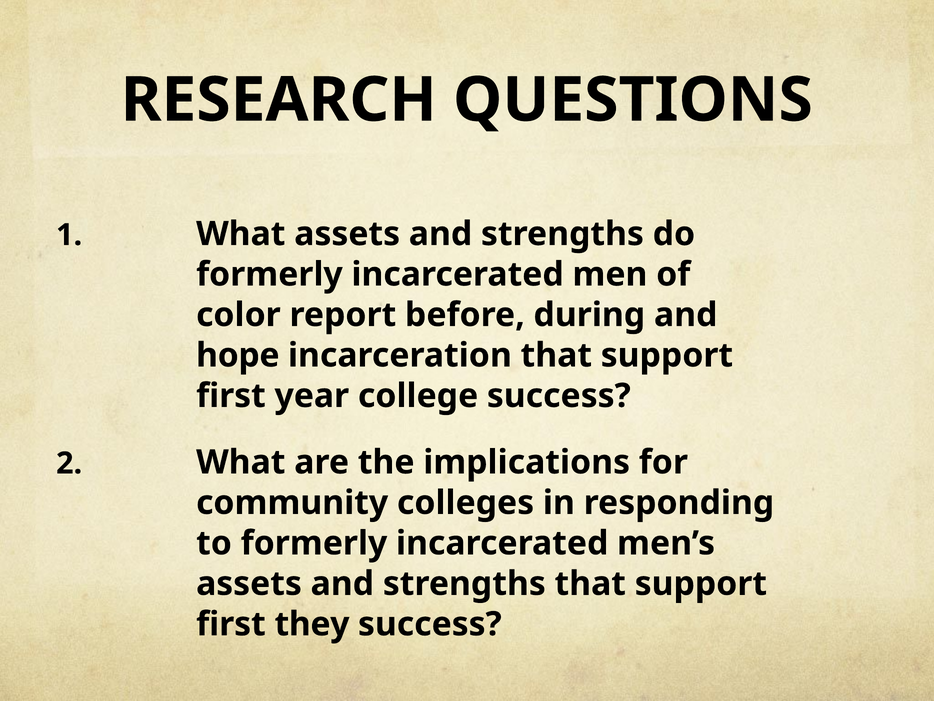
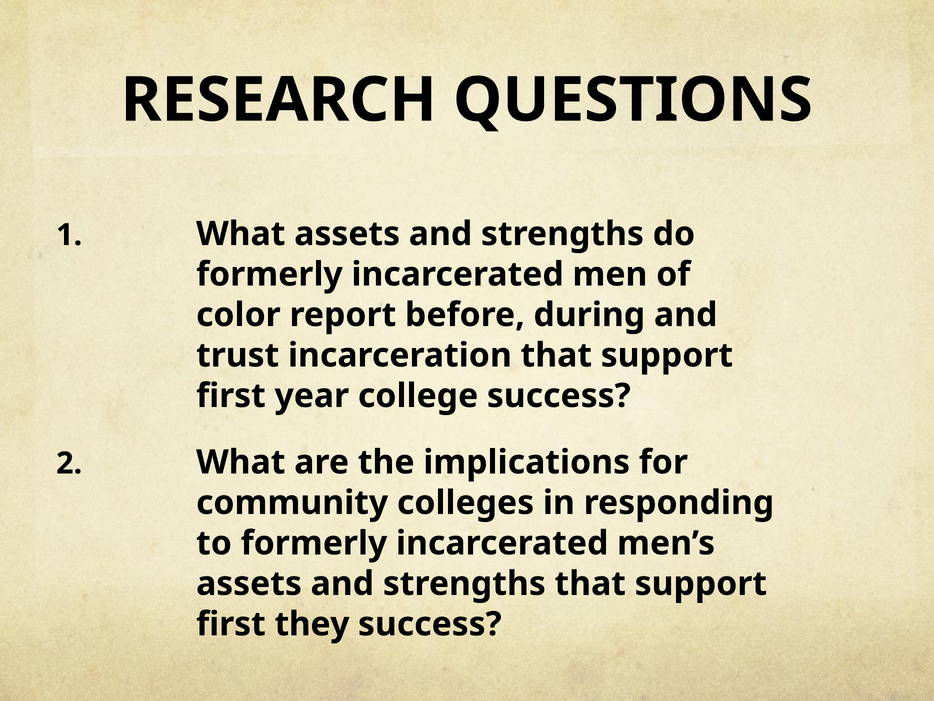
hope: hope -> trust
